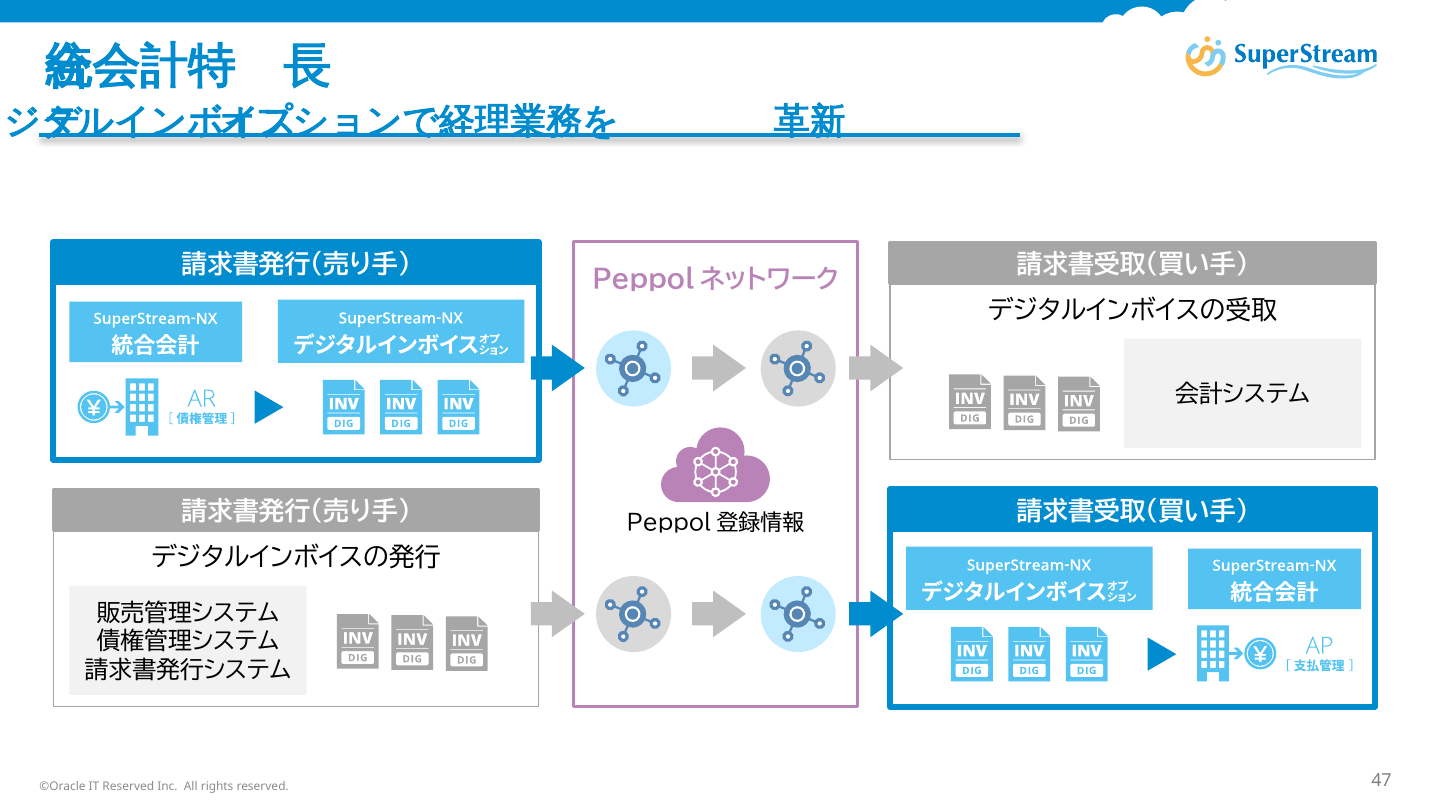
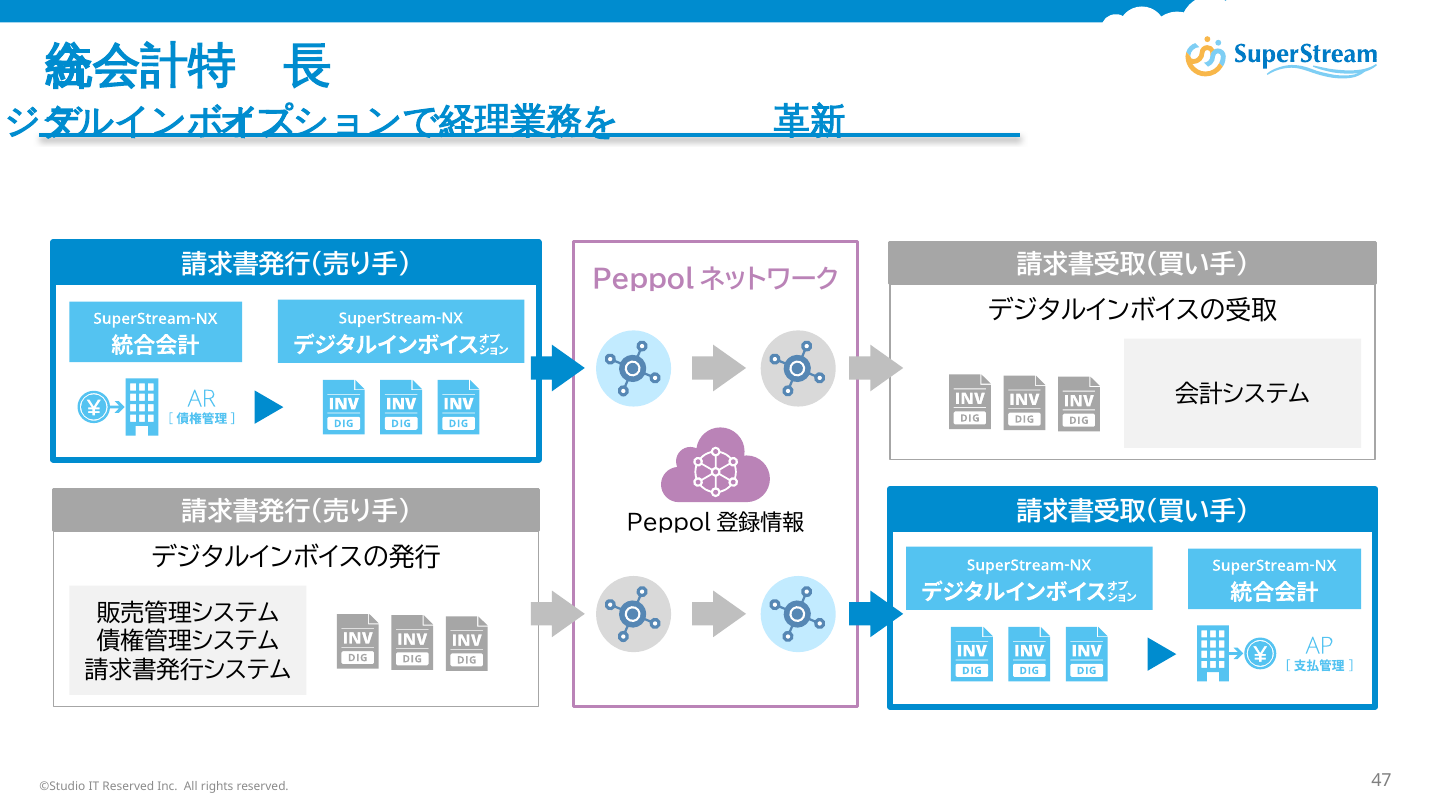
©Oracle: ©Oracle -> ©Studio
